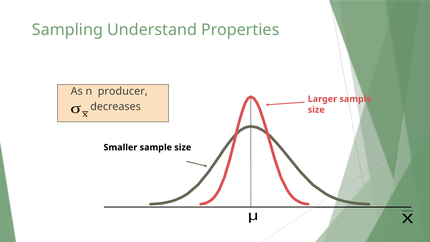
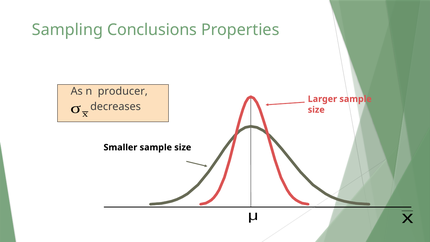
Understand: Understand -> Conclusions
